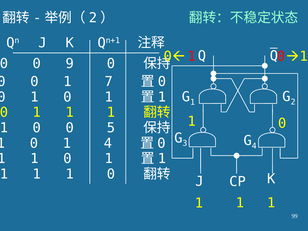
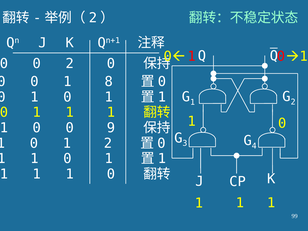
0 9: 9 -> 2
7: 7 -> 8
5: 5 -> 9
1 4: 4 -> 2
